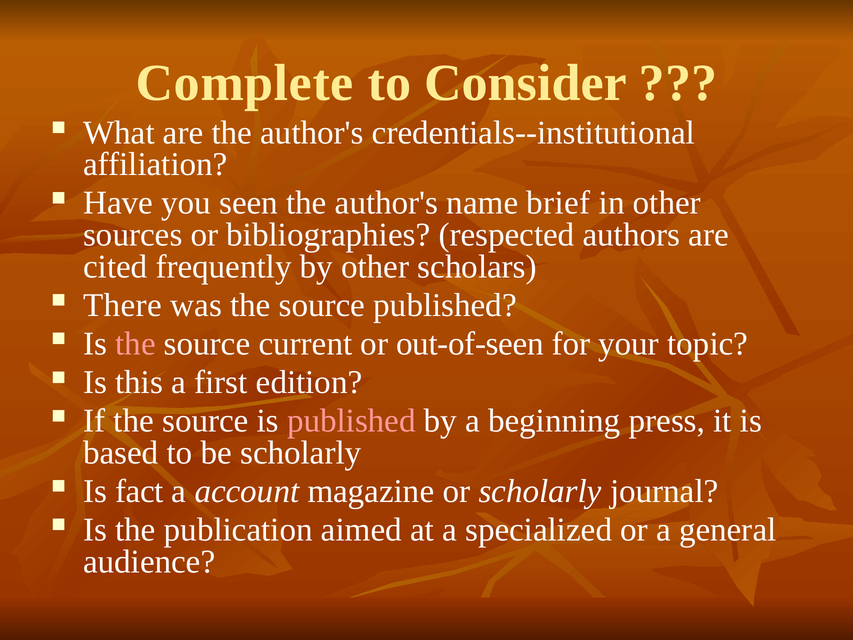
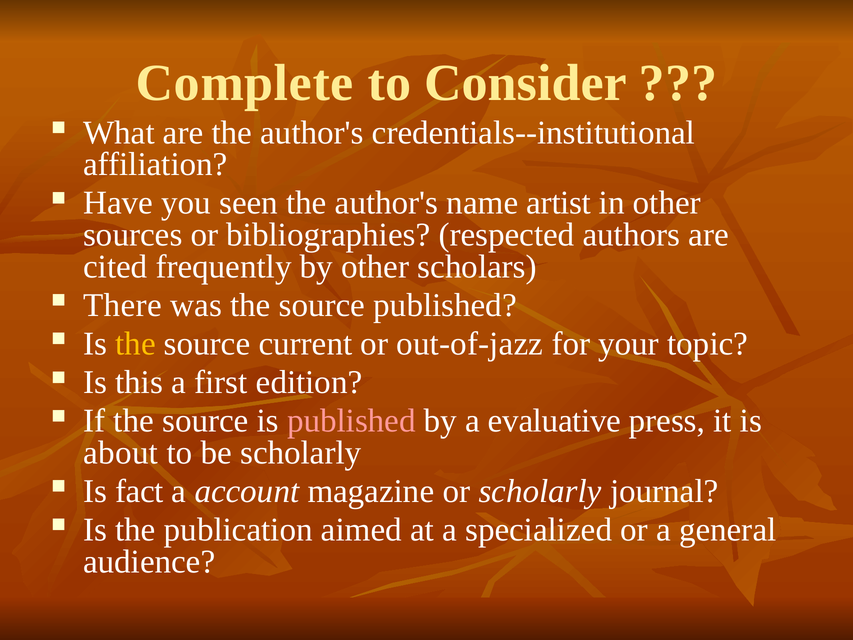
brief: brief -> artist
the at (136, 344) colour: pink -> yellow
out-of-seen: out-of-seen -> out-of-jazz
beginning: beginning -> evaluative
based: based -> about
